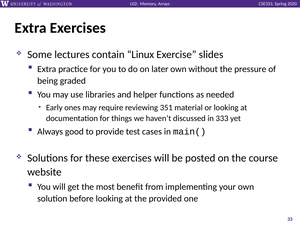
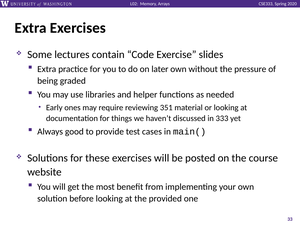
Linux: Linux -> Code
